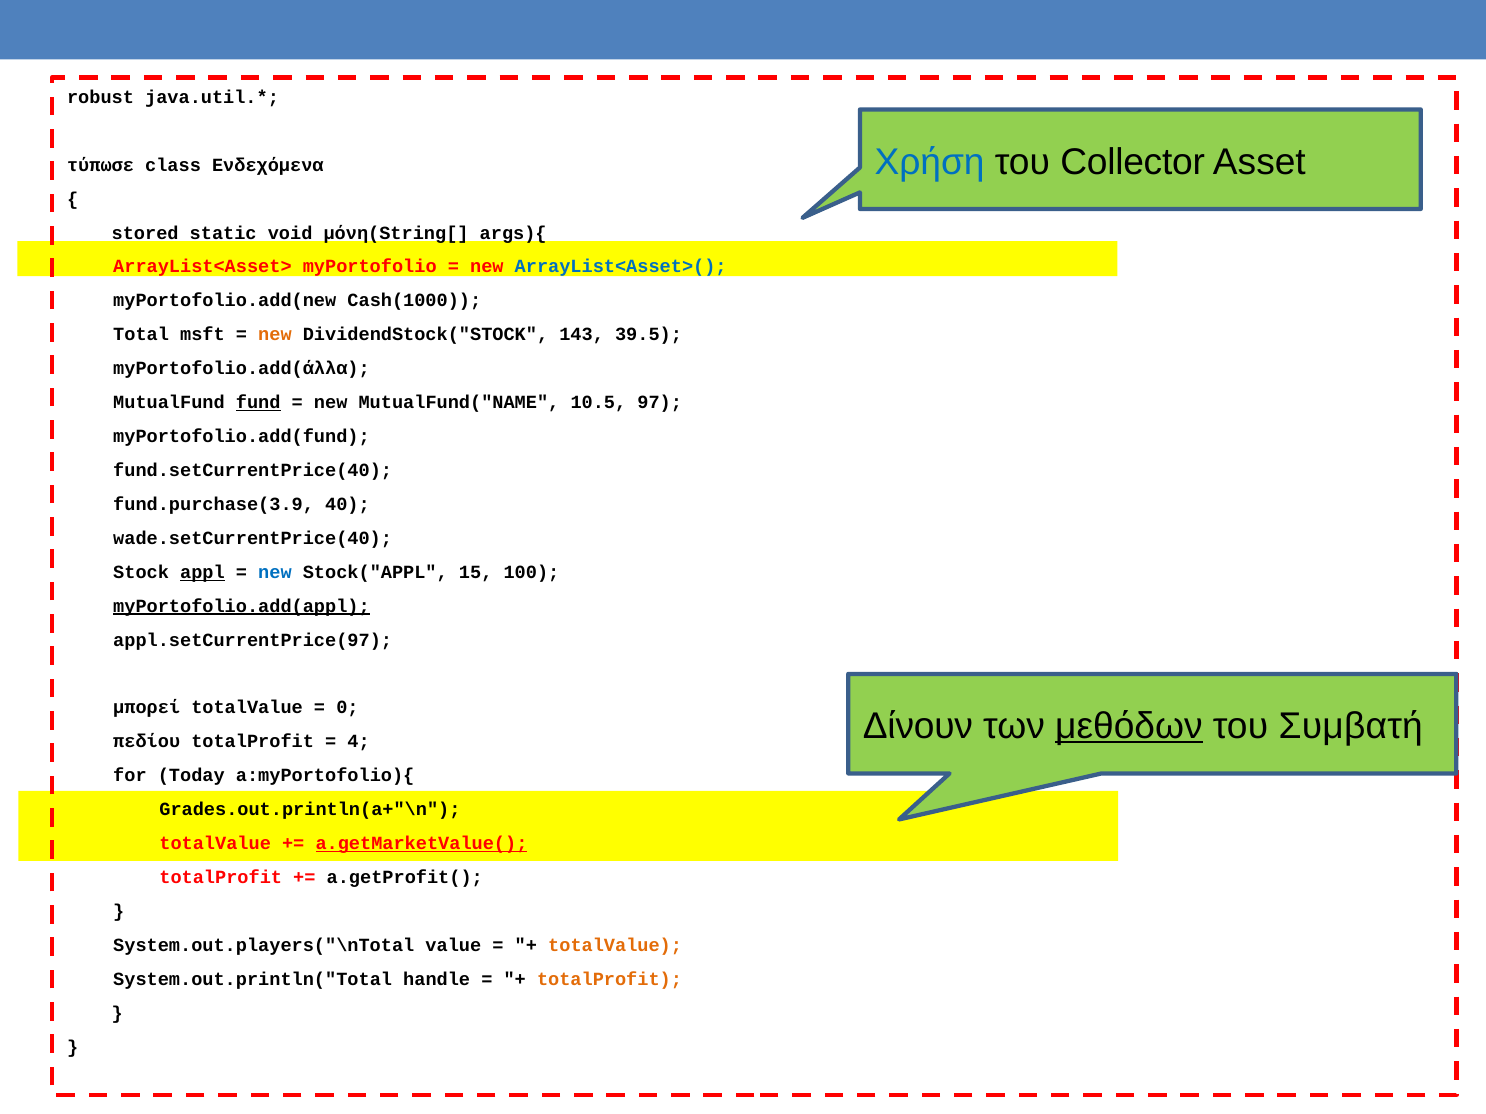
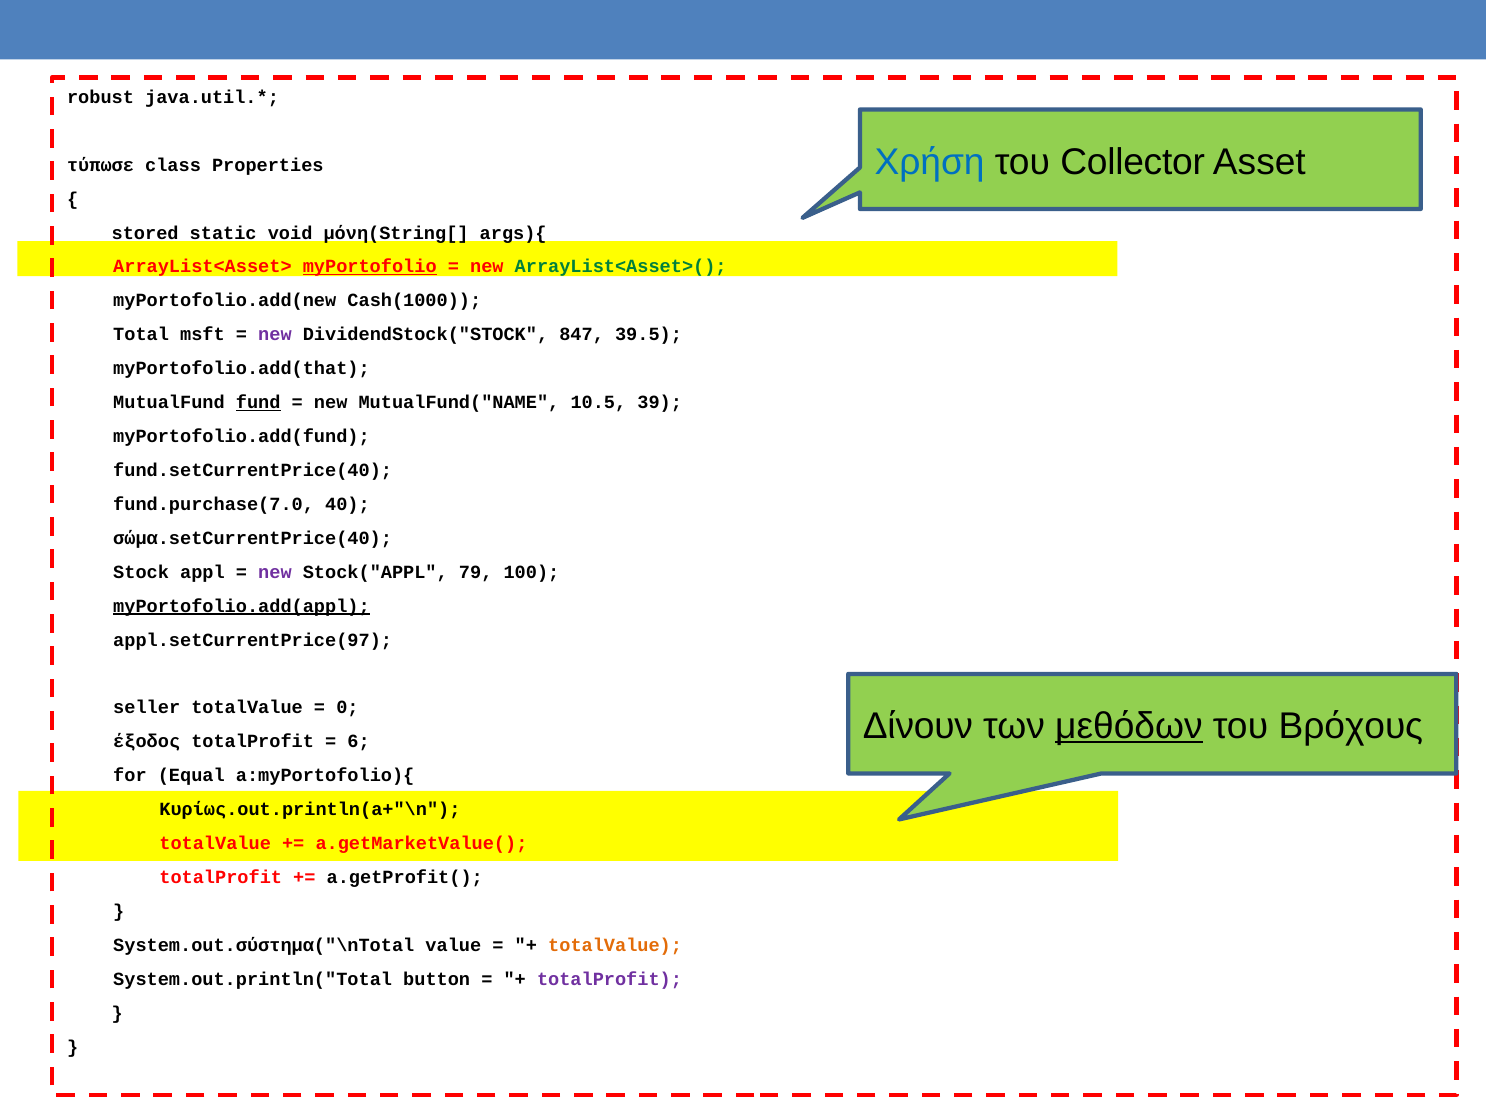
Ενδεχόμενα: Ενδεχόμενα -> Properties
myPortofolio underline: none -> present
ArrayList<Asset>( colour: blue -> green
new at (275, 335) colour: orange -> purple
143: 143 -> 847
myPortofolio.add(άλλα: myPortofolio.add(άλλα -> myPortofolio.add(that
97: 97 -> 39
fund.purchase(3.9: fund.purchase(3.9 -> fund.purchase(7.0
wade.setCurrentPrice(40: wade.setCurrentPrice(40 -> σώμα.setCurrentPrice(40
appl underline: present -> none
new at (275, 572) colour: blue -> purple
15: 15 -> 79
μπορεί: μπορεί -> seller
Συμβατή: Συμβατή -> Βρόχους
πεδίου: πεδίου -> έξοδος
4: 4 -> 6
Today: Today -> Equal
Grades.out.println(a+"\n: Grades.out.println(a+"\n -> Κυρίως.out.println(a+"\n
a.getMarketValue( underline: present -> none
System.out.players("\nTotal: System.out.players("\nTotal -> System.out.σύστημα("\nTotal
handle: handle -> button
totalProfit at (610, 980) colour: orange -> purple
